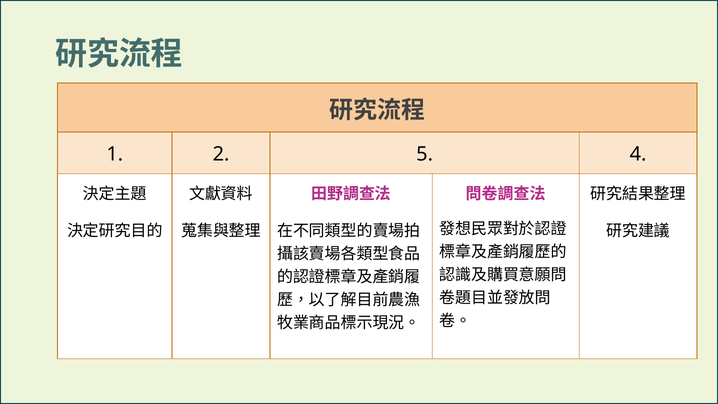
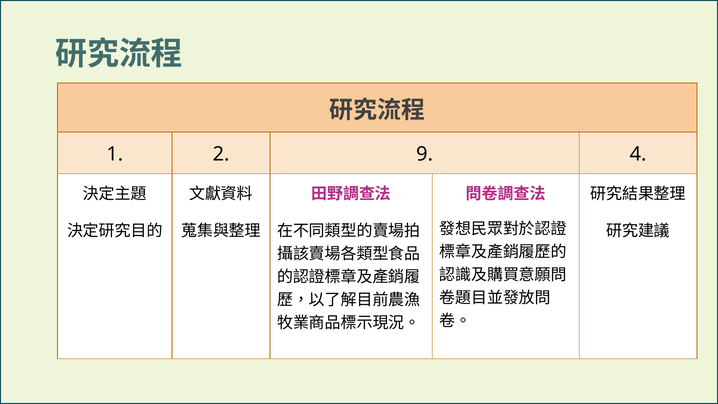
5: 5 -> 9
